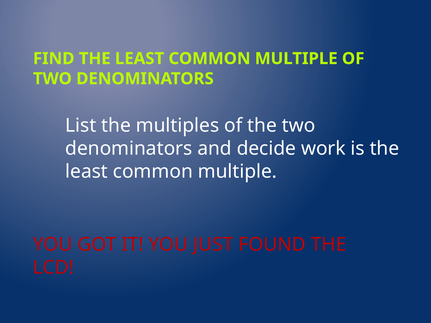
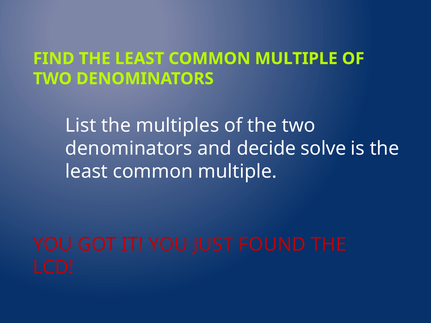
work: work -> solve
